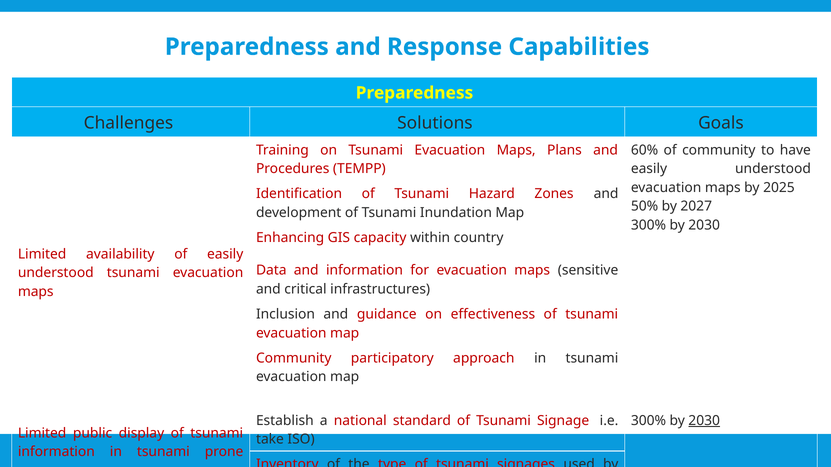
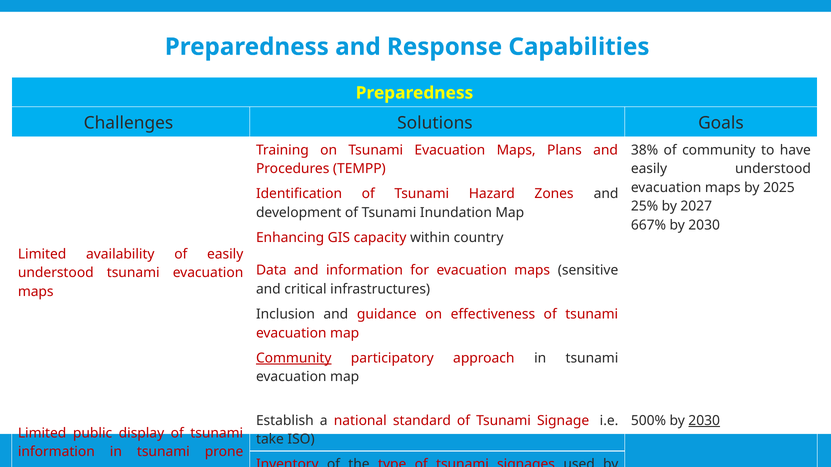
60%: 60% -> 38%
50%: 50% -> 25%
300% at (648, 225): 300% -> 667%
Community at (294, 358) underline: none -> present
300% at (648, 421): 300% -> 500%
